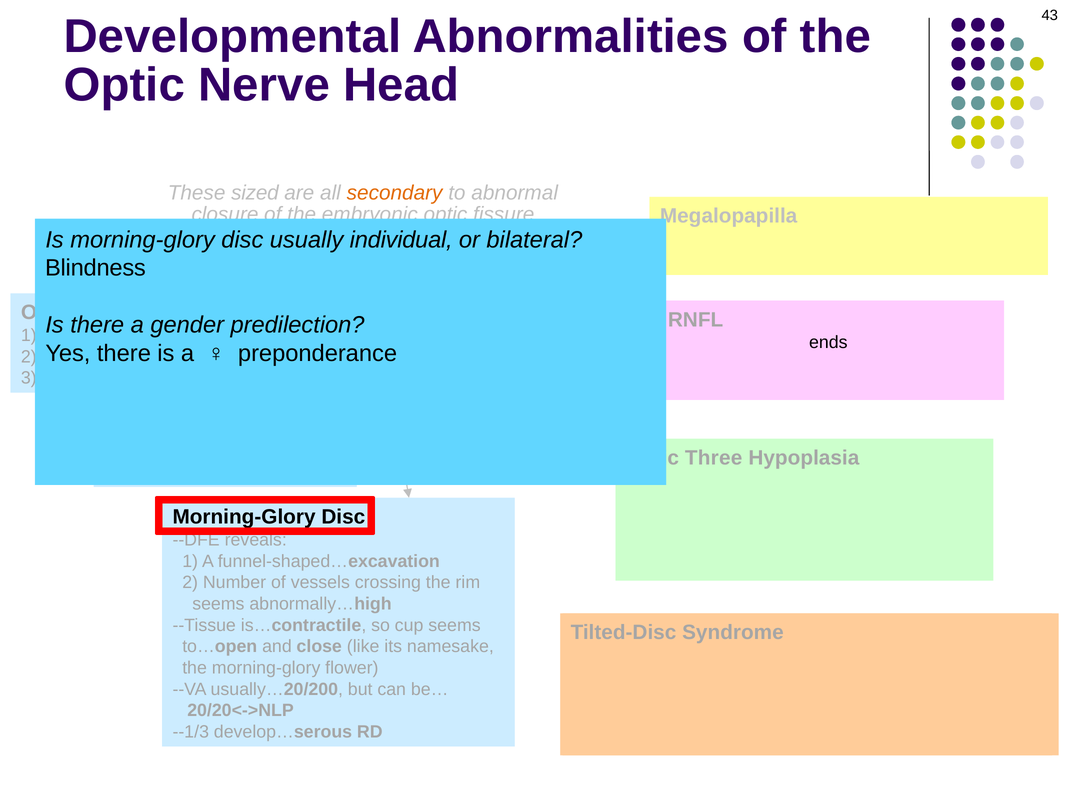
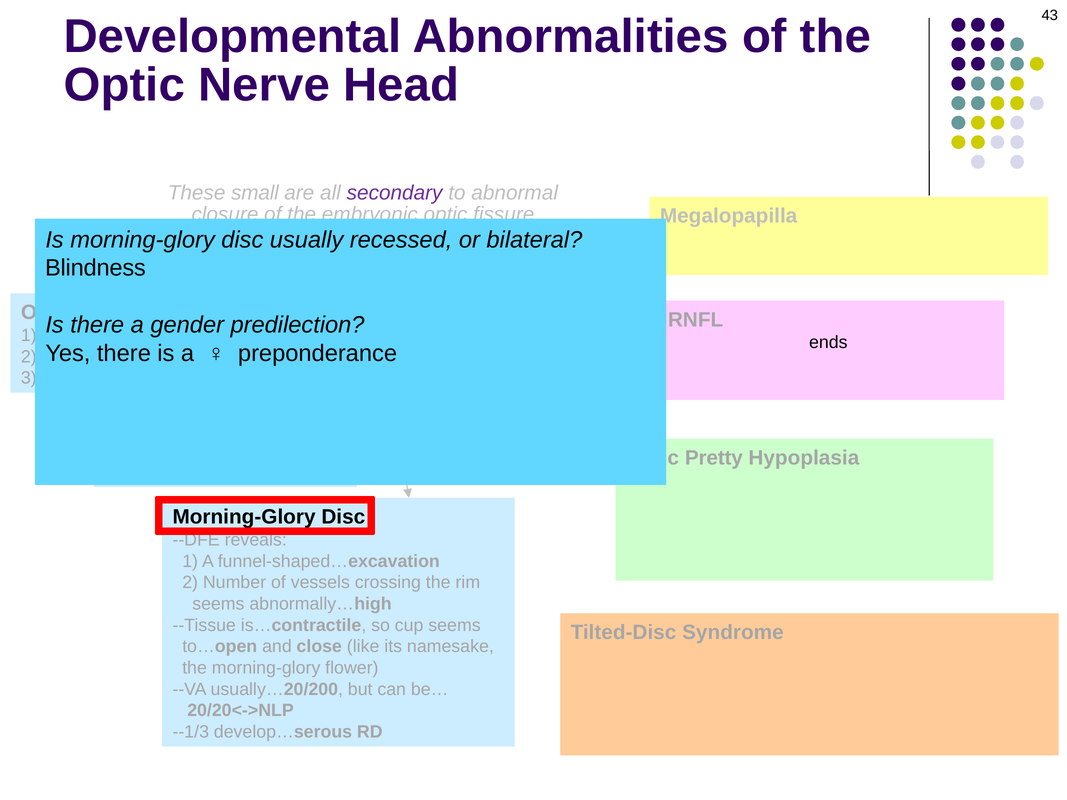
These sized: sized -> small
secondary colour: orange -> purple
usually individual: individual -> recessed
Three: Three -> Pretty
